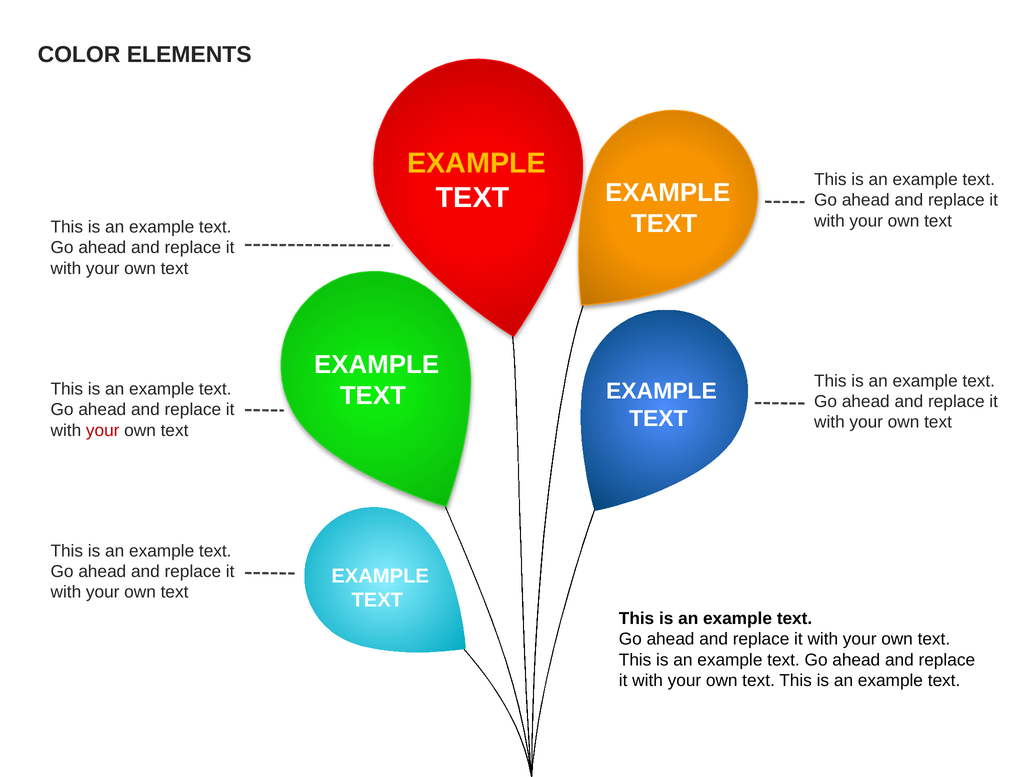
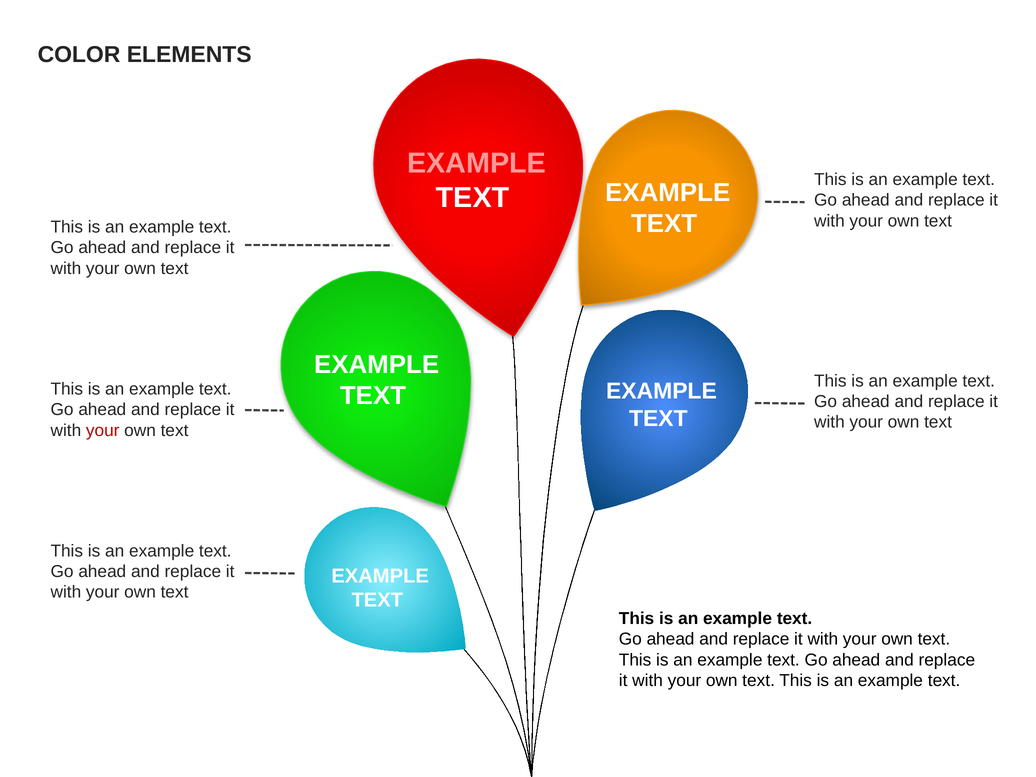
EXAMPLE at (477, 163) colour: yellow -> pink
